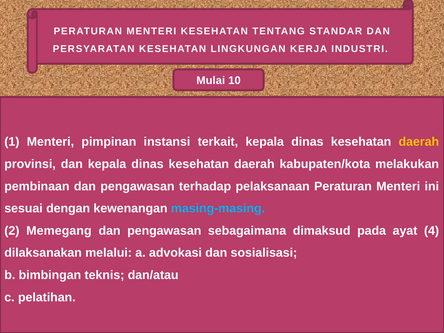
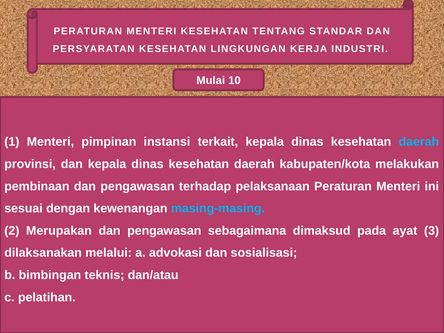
daerah at (419, 142) colour: yellow -> light blue
Memegang: Memegang -> Merupakan
4: 4 -> 3
